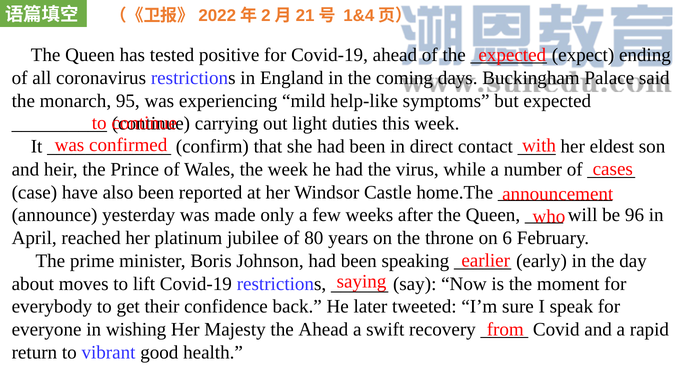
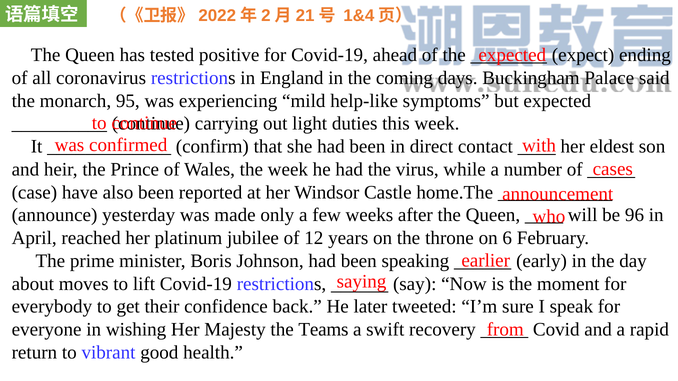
80: 80 -> 12
the Ahead: Ahead -> Teams
